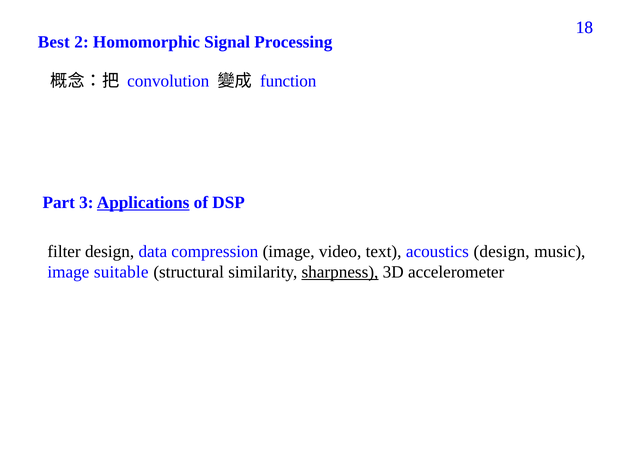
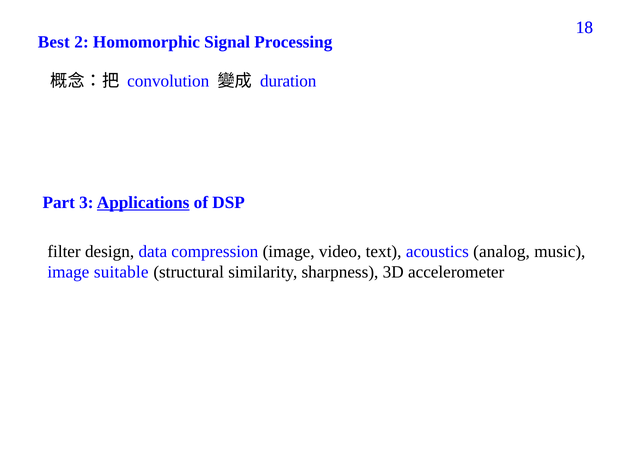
function: function -> duration
acoustics design: design -> analog
sharpness underline: present -> none
